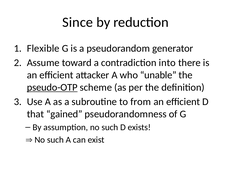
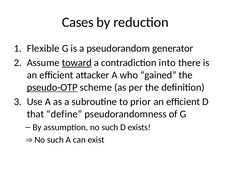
Since: Since -> Cases
toward underline: none -> present
unable: unable -> gained
from: from -> prior
gained: gained -> define
